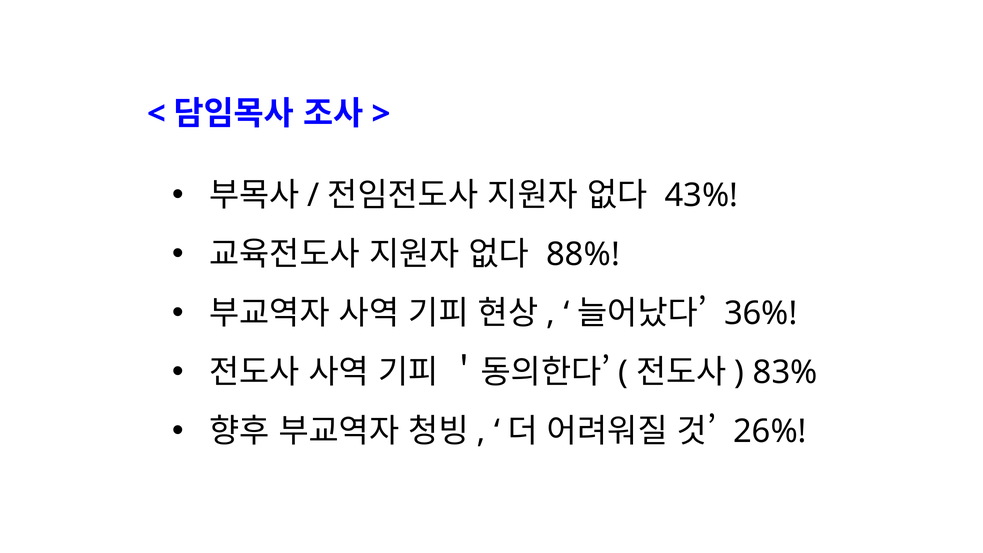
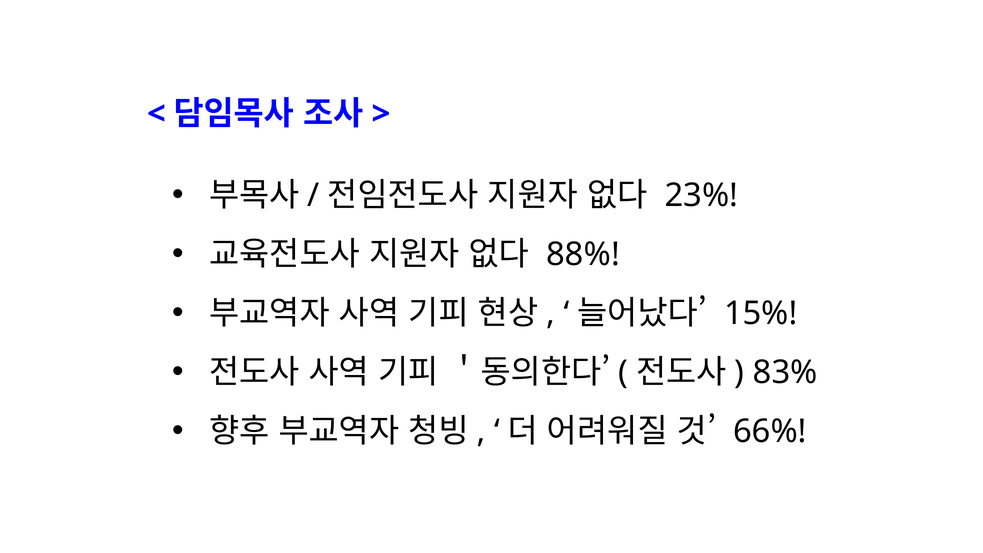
43%: 43% -> 23%
36%: 36% -> 15%
26%: 26% -> 66%
